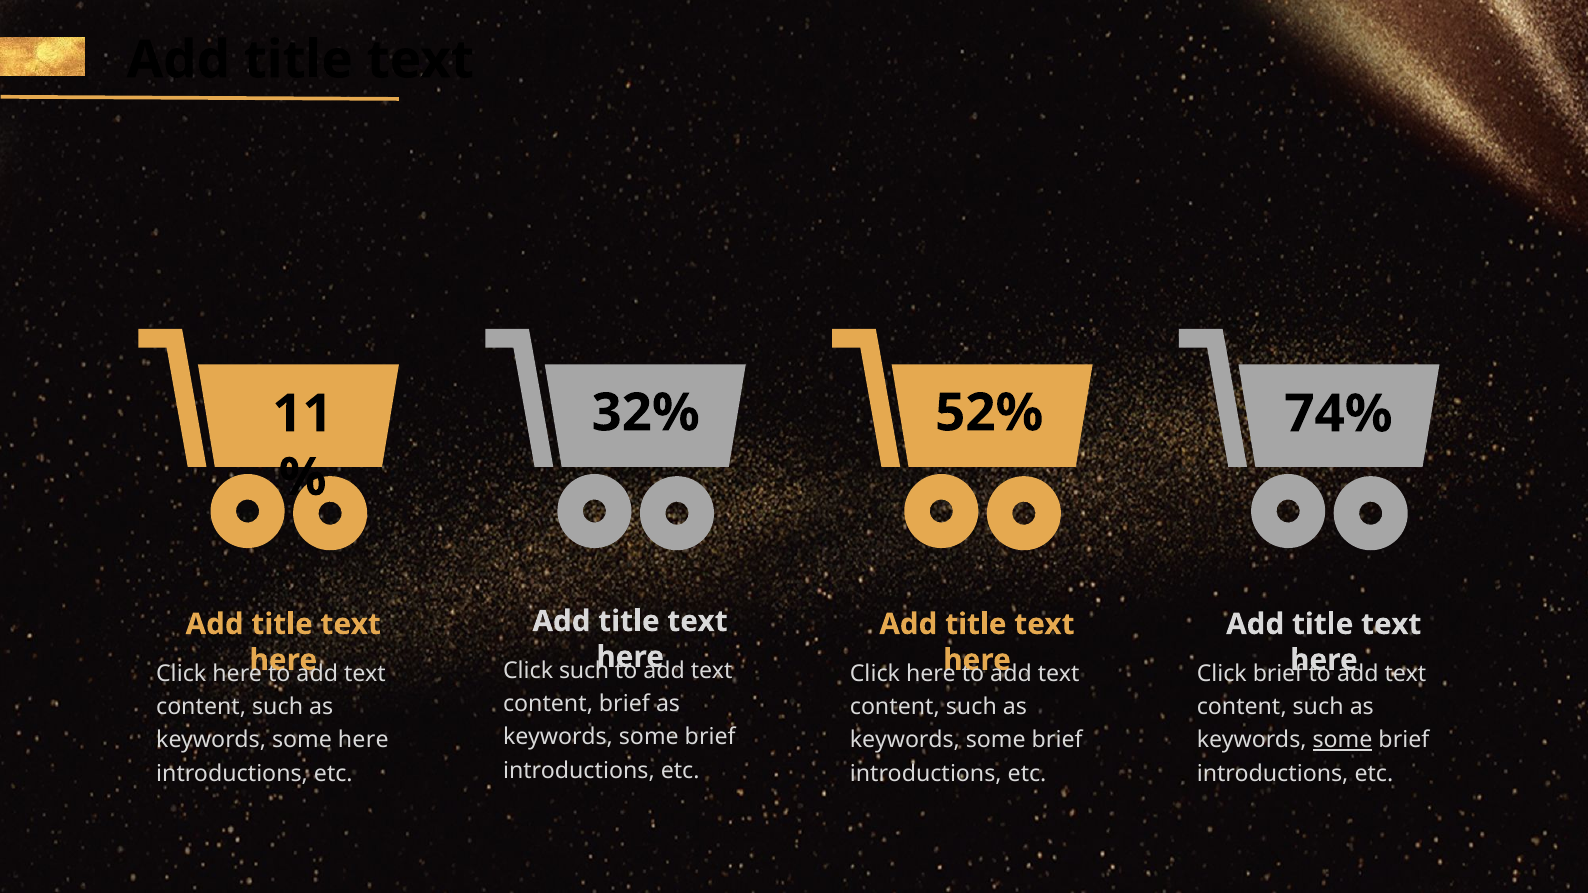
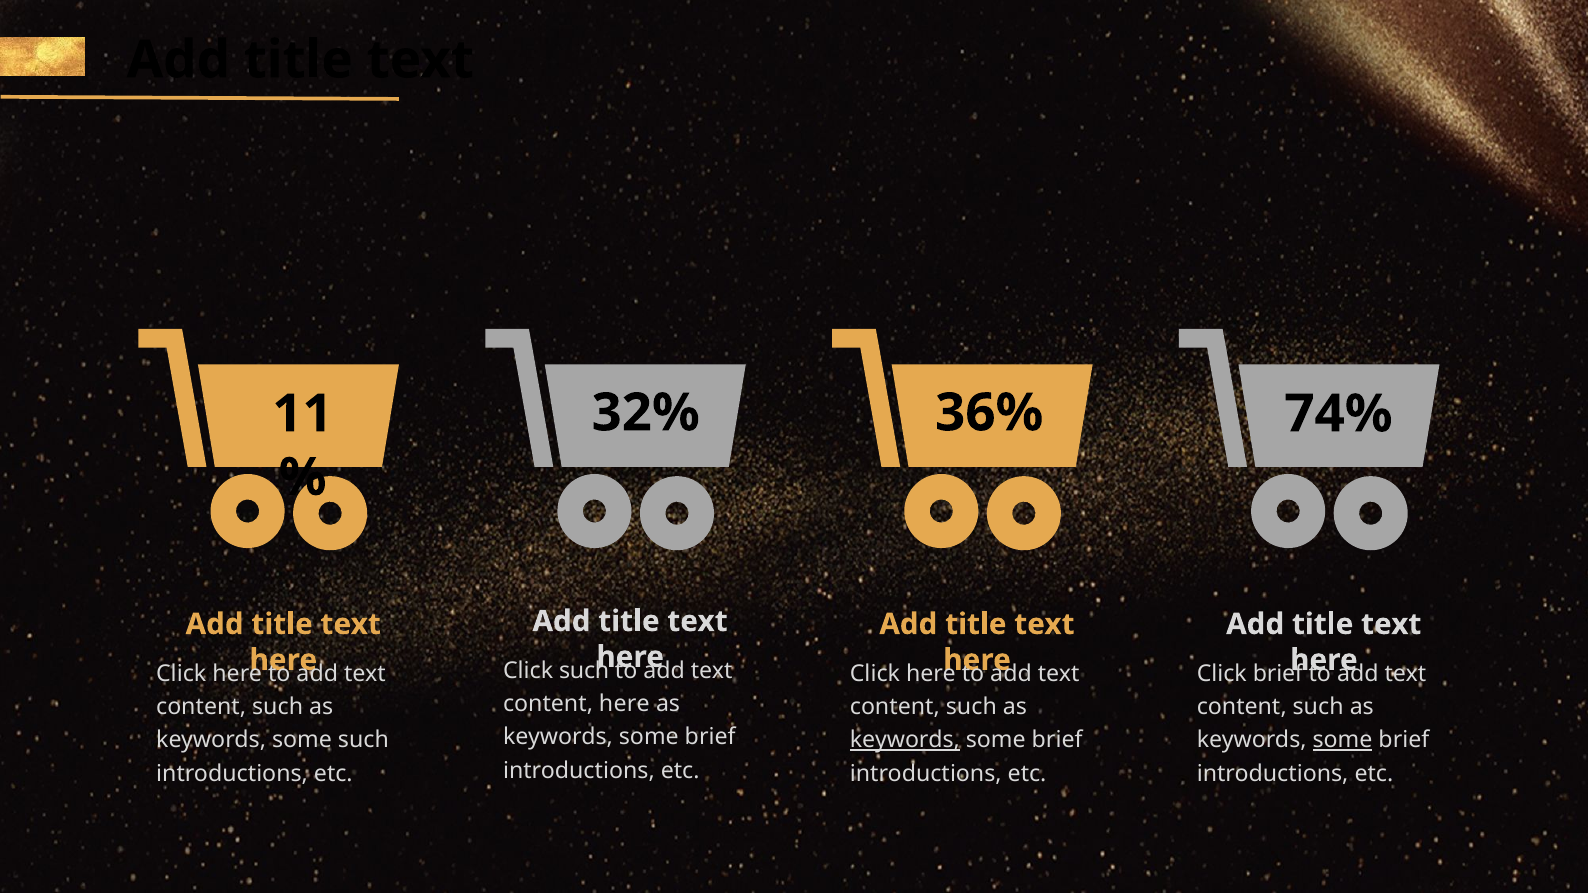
52%: 52% -> 36%
content brief: brief -> here
some here: here -> such
keywords at (905, 740) underline: none -> present
